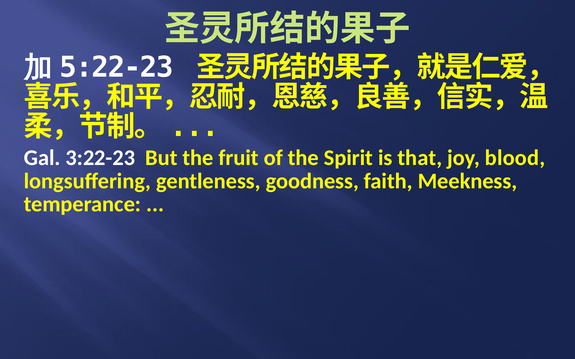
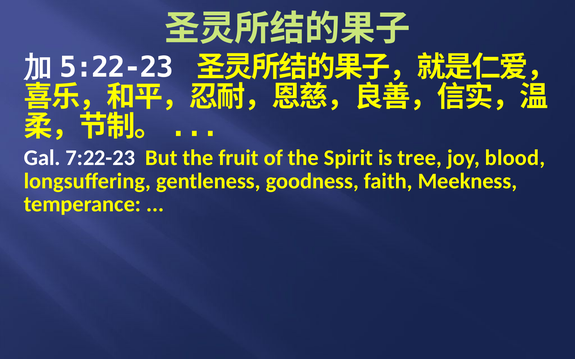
3:22-23: 3:22-23 -> 7:22-23
that: that -> tree
